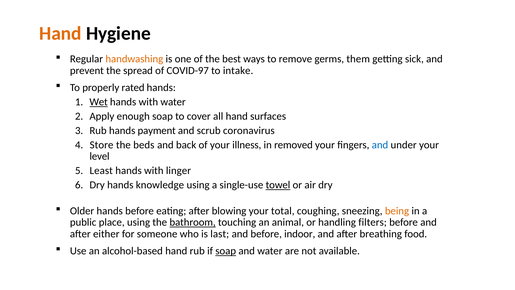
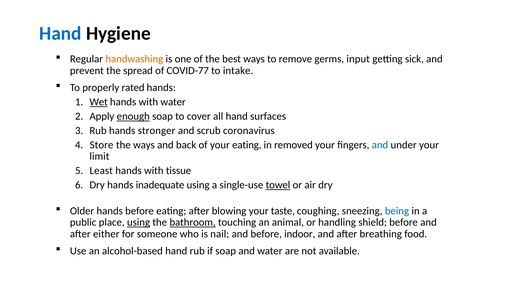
Hand at (60, 33) colour: orange -> blue
them: them -> input
COVID-97: COVID-97 -> COVID-77
enough underline: none -> present
payment: payment -> stronger
the beds: beds -> ways
your illness: illness -> eating
level: level -> limit
linger: linger -> tissue
knowledge: knowledge -> inadequate
total: total -> taste
being colour: orange -> blue
using at (139, 222) underline: none -> present
filters: filters -> shield
last: last -> nail
soap at (226, 251) underline: present -> none
